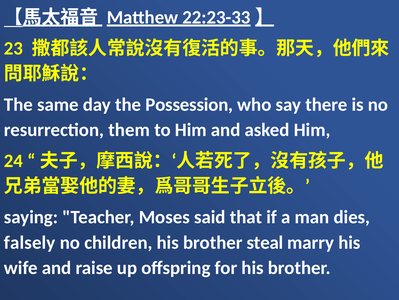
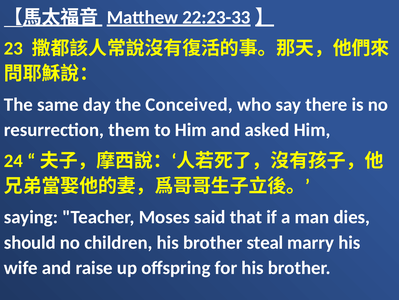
Possession: Possession -> Conceived
falsely: falsely -> should
